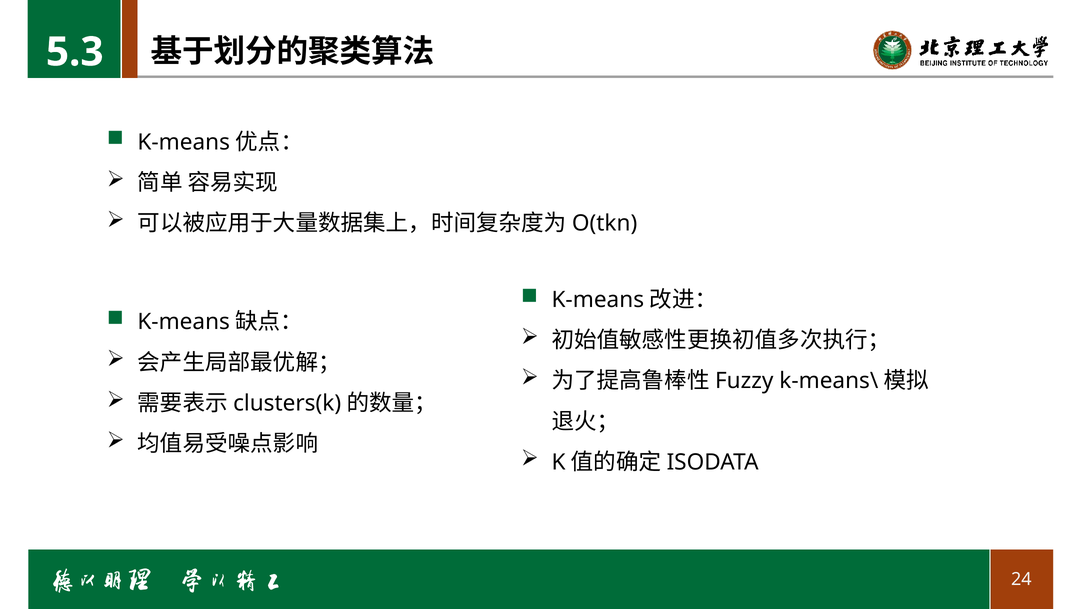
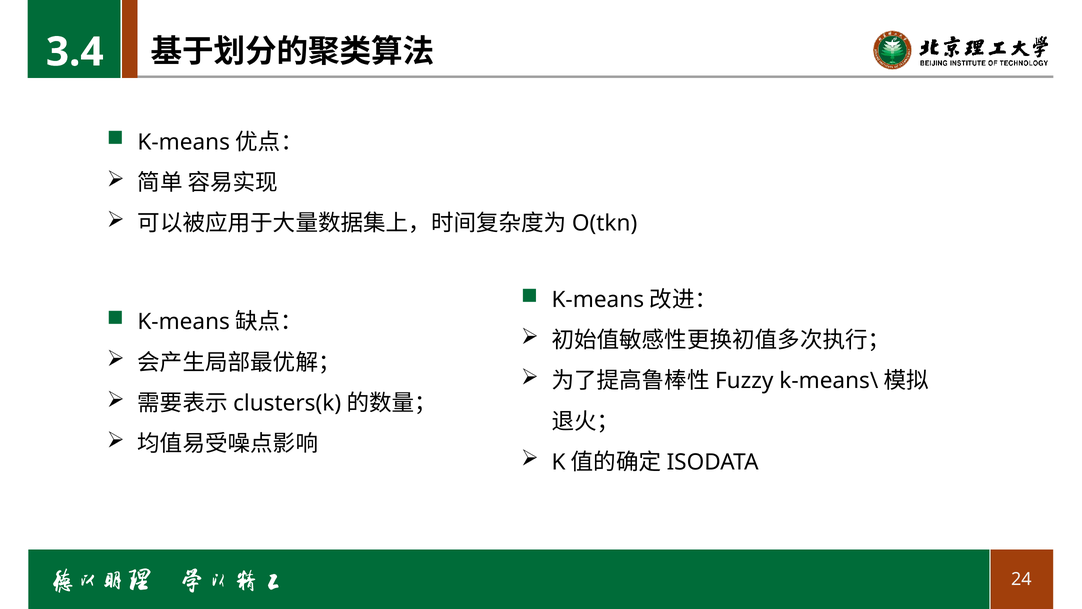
5.3: 5.3 -> 3.4
